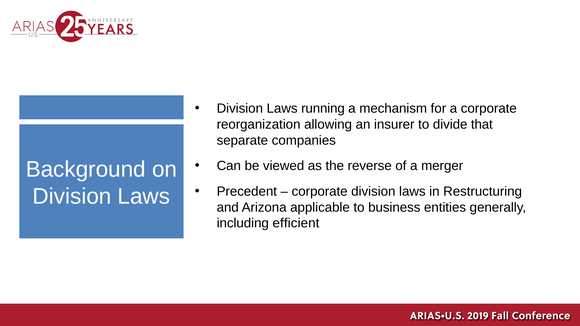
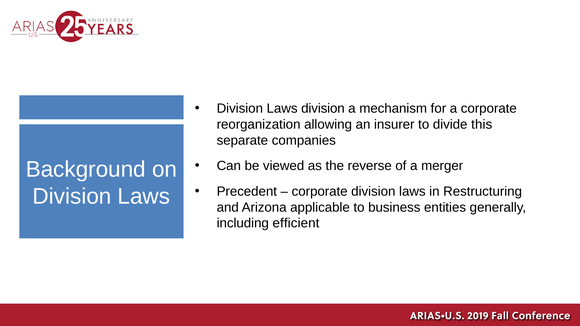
Laws running: running -> division
that: that -> this
